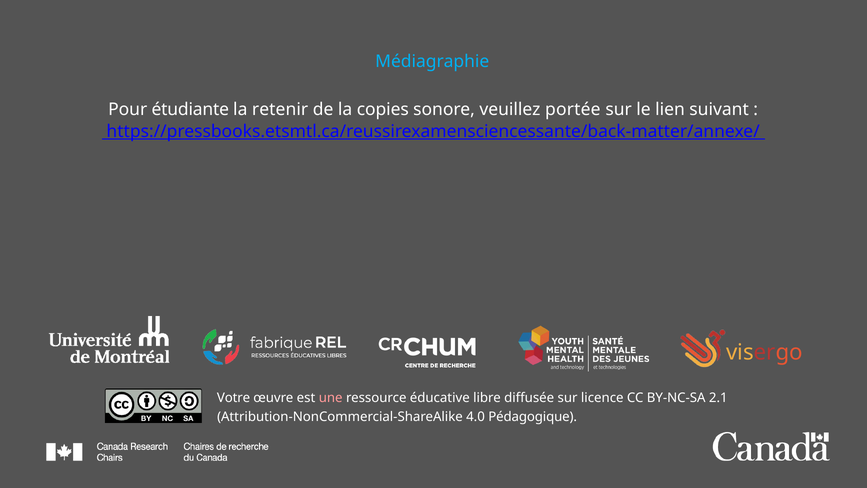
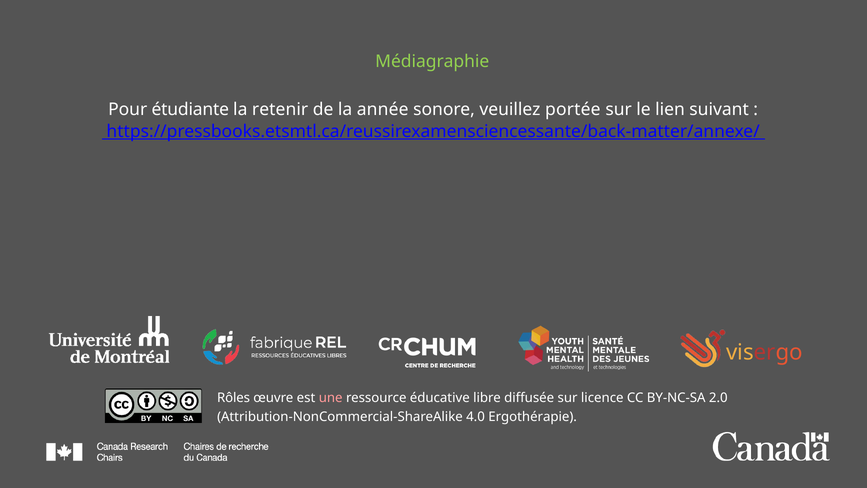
Médiagraphie colour: light blue -> light green
copies: copies -> année
Votre: Votre -> Rôles
2.1: 2.1 -> 2.0
Pédagogique: Pédagogique -> Ergothérapie
